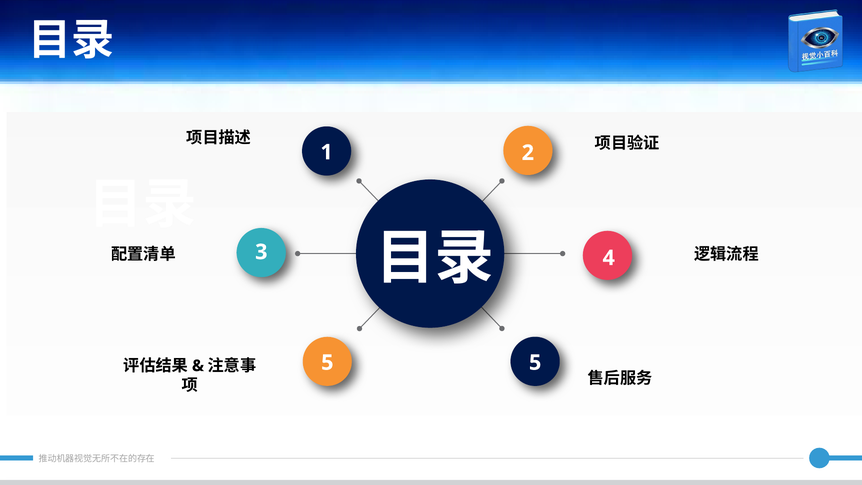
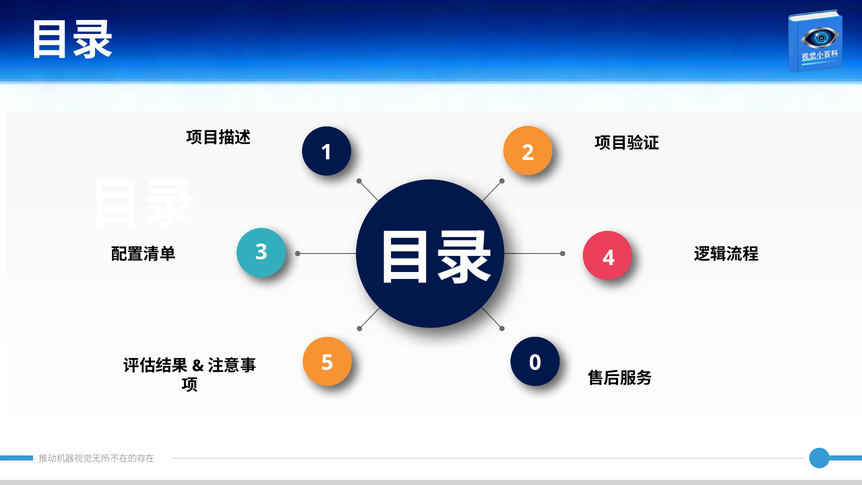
5 5: 5 -> 0
